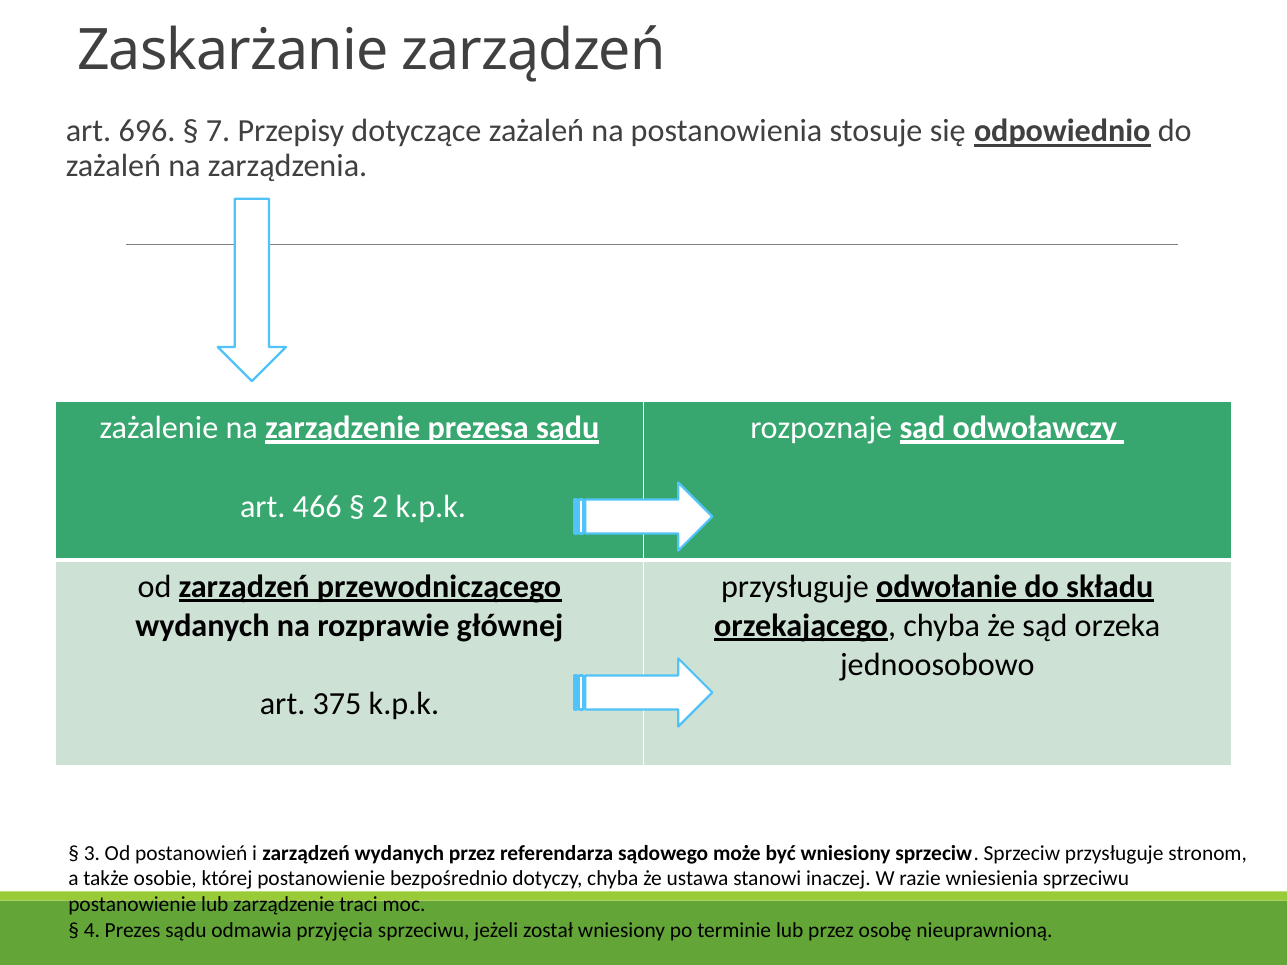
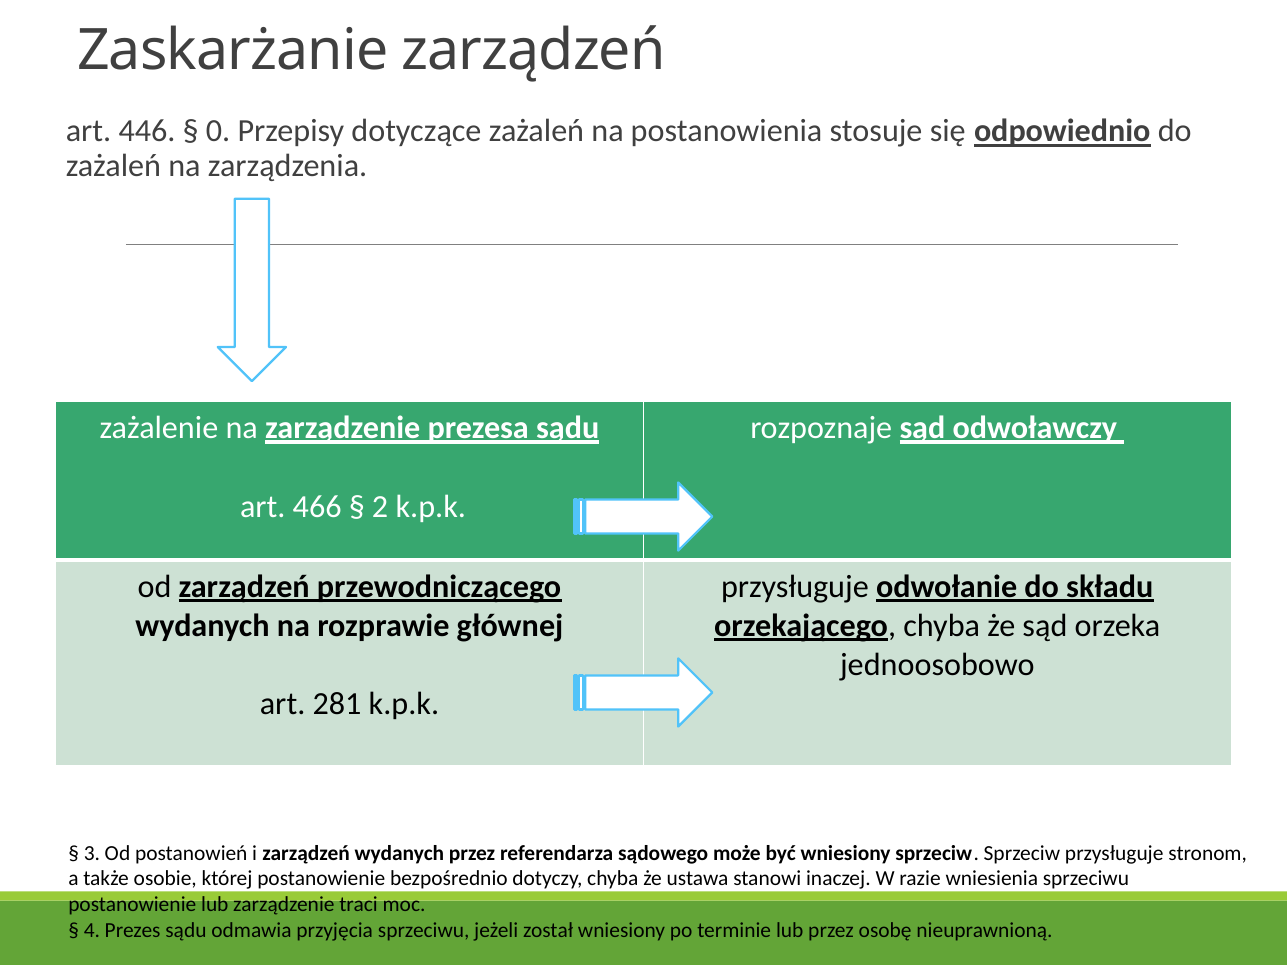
696: 696 -> 446
7: 7 -> 0
375: 375 -> 281
